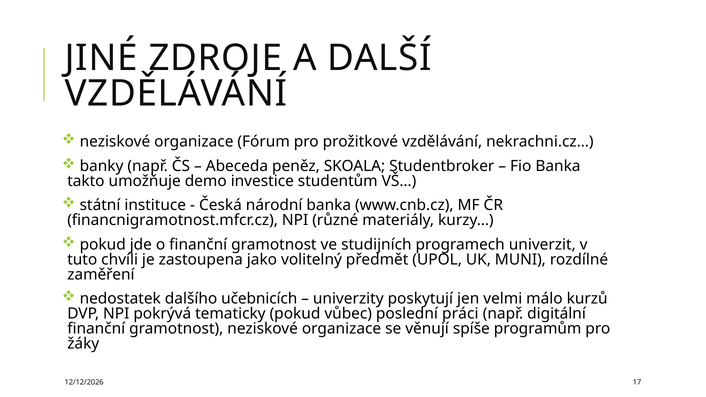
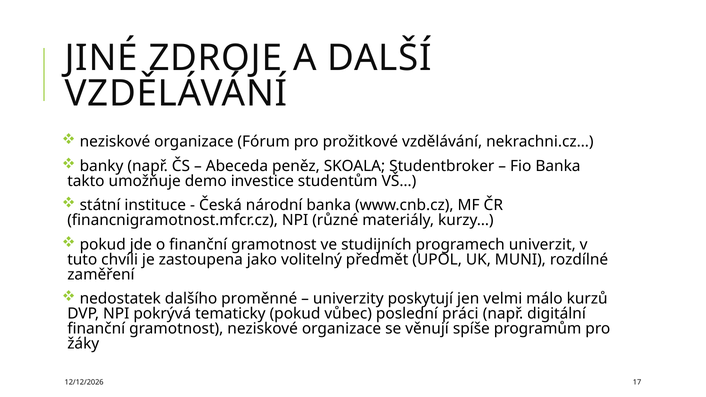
učebnicích: učebnicích -> proměnné
